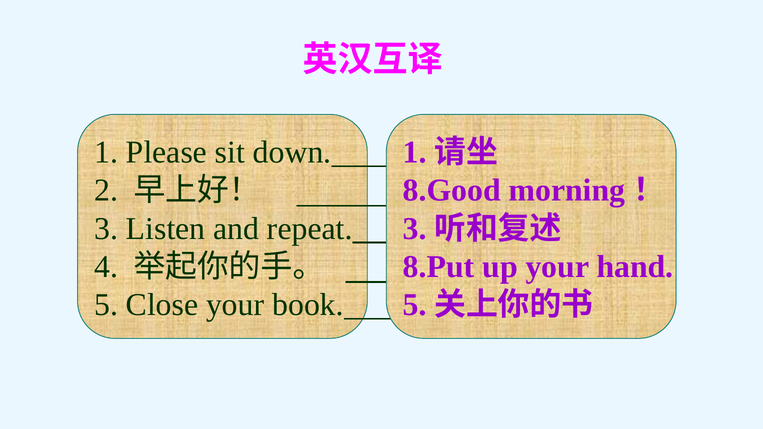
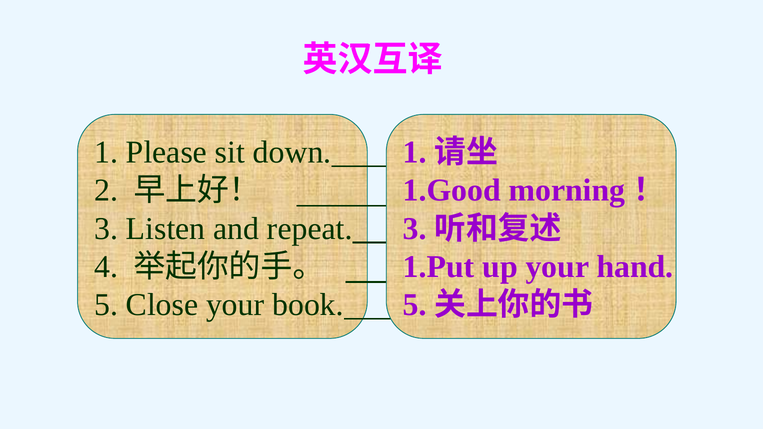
8.Good: 8.Good -> 1.Good
8.Put: 8.Put -> 1.Put
